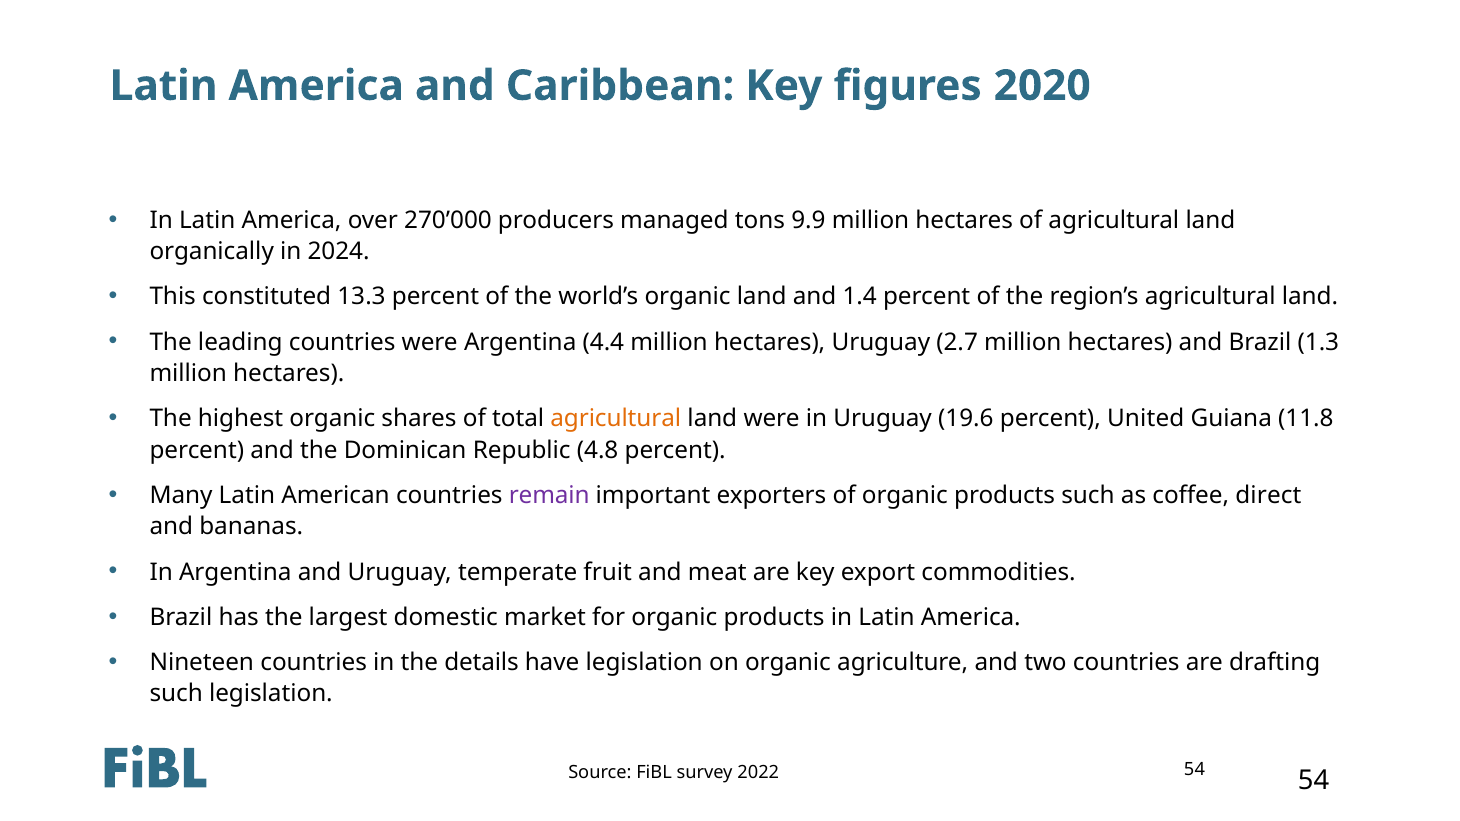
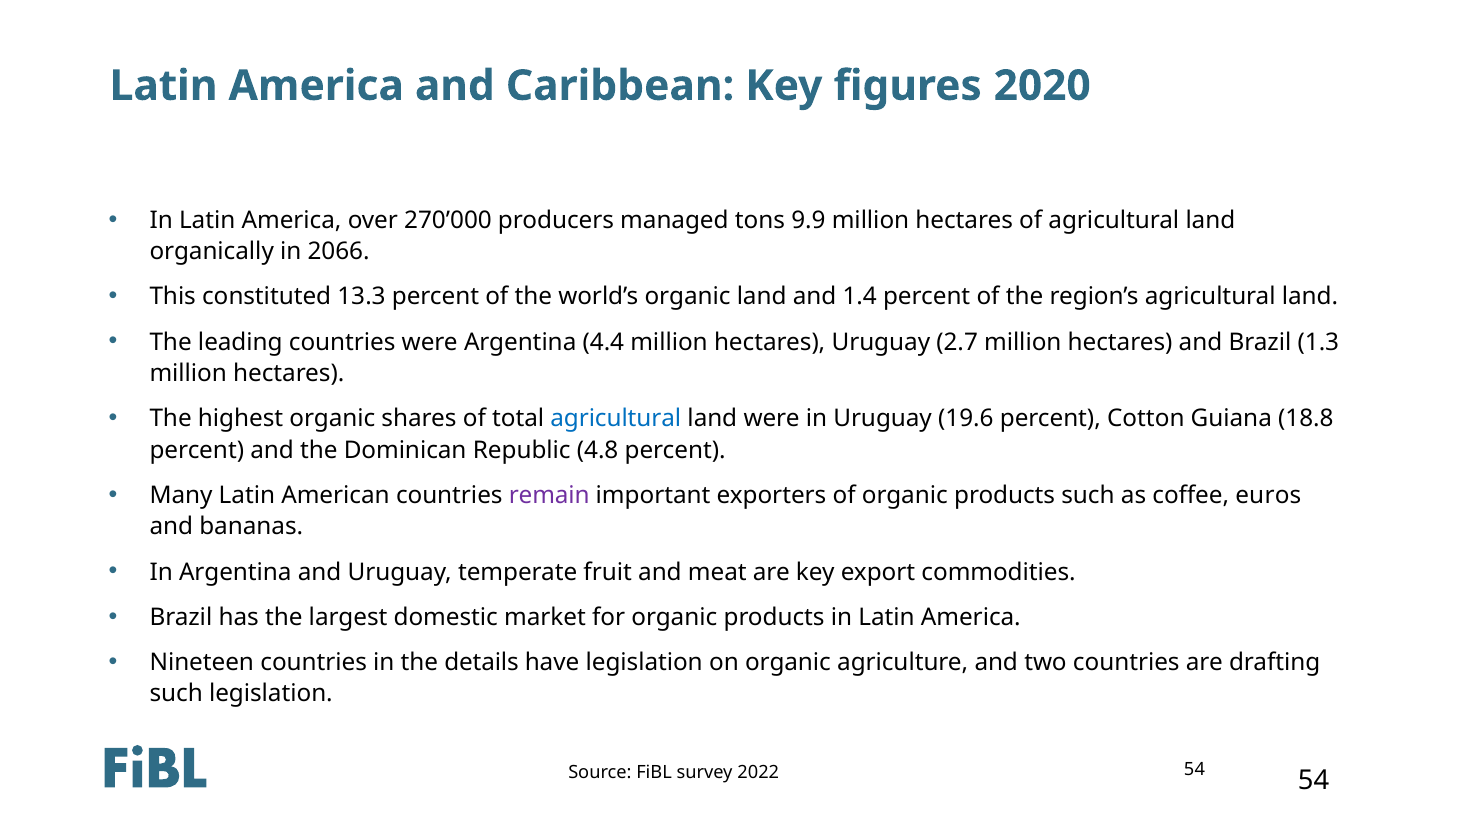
2024: 2024 -> 2066
agricultural at (616, 419) colour: orange -> blue
United: United -> Cotton
11.8: 11.8 -> 18.8
direct: direct -> euros
